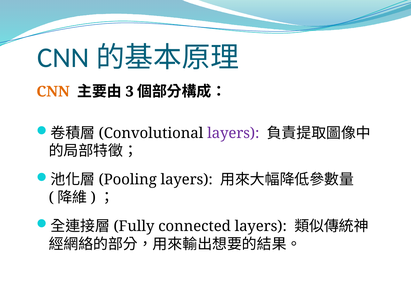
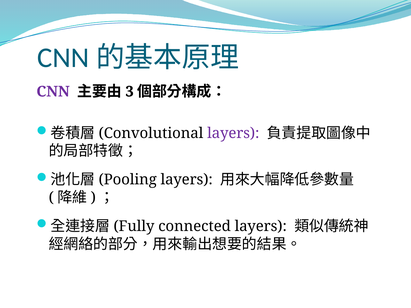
CNN colour: orange -> purple
